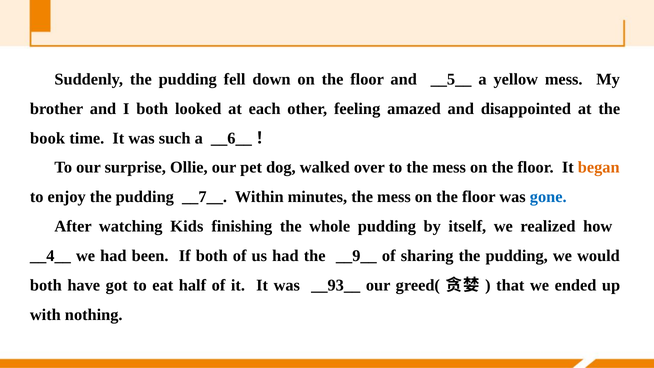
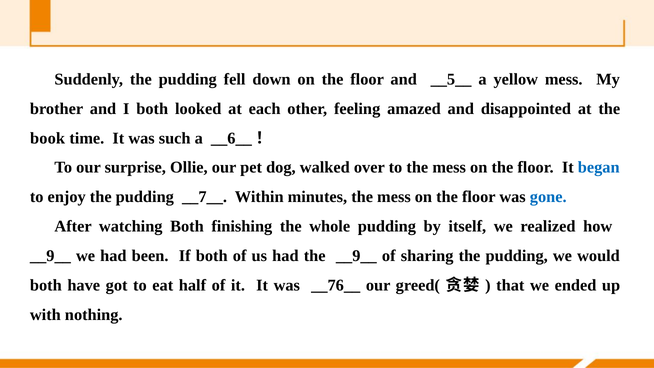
began colour: orange -> blue
watching Kids: Kids -> Both
__4__ at (50, 256): __4__ -> __9__
__93__: __93__ -> __76__
